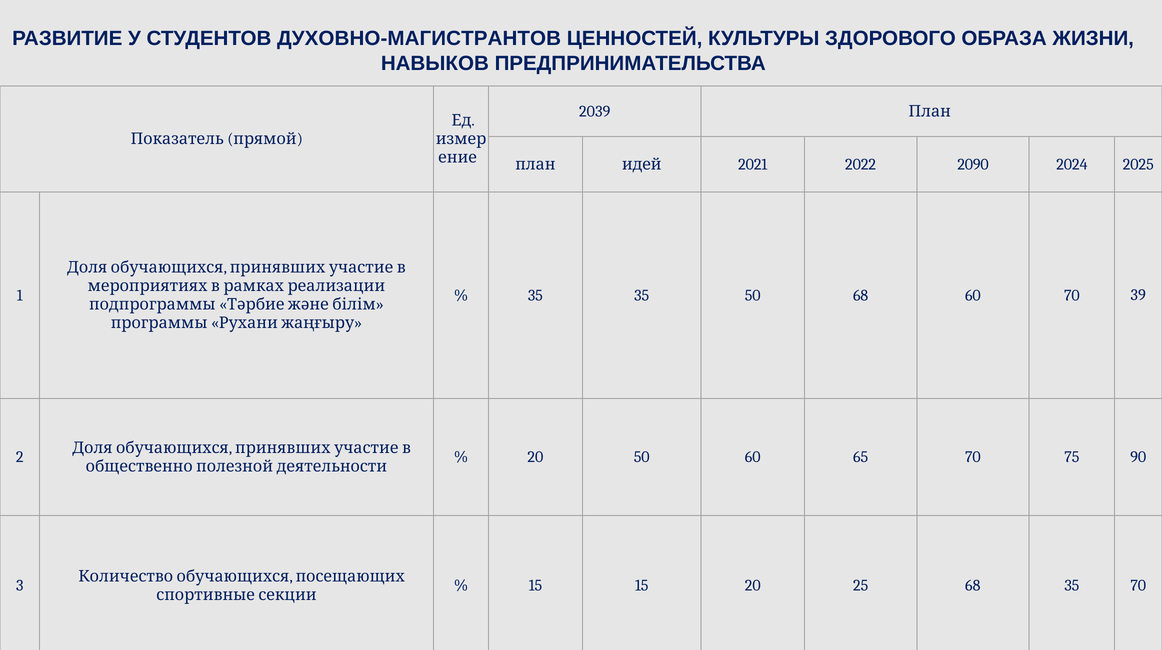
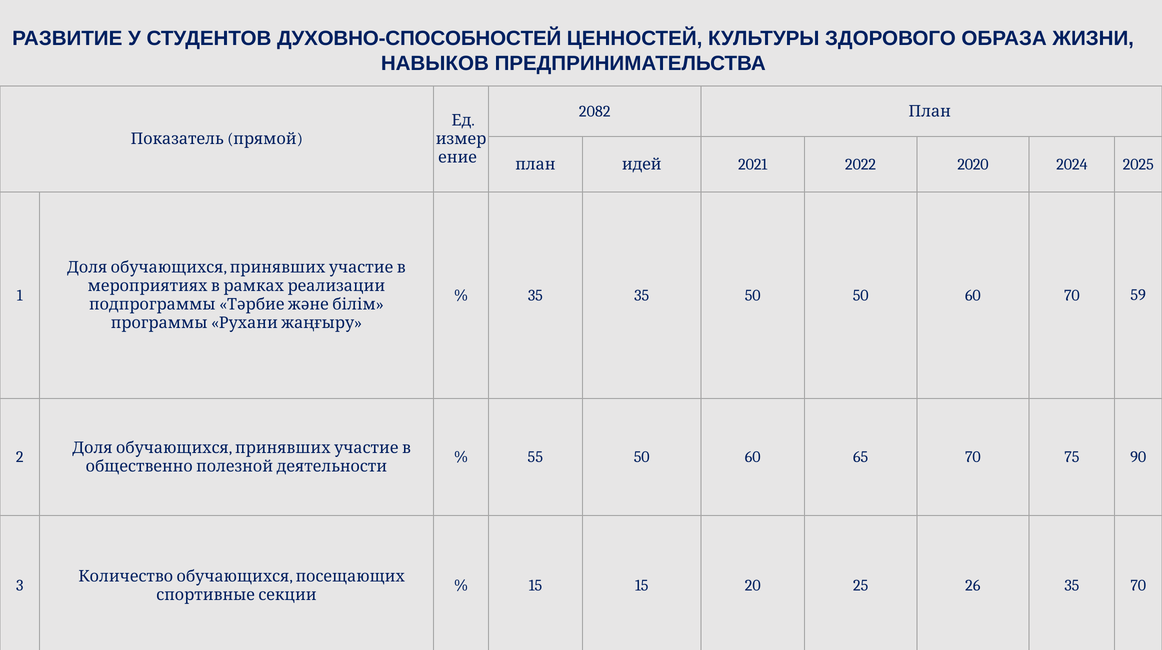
ДУХОВНО-МАГИСТРАНТОВ: ДУХОВНО-МАГИСТРАНТОВ -> ДУХОВНО-СПОСОБНОСТЕЙ
2039: 2039 -> 2082
2090: 2090 -> 2020
50 68: 68 -> 50
39: 39 -> 59
20 at (535, 457): 20 -> 55
25 68: 68 -> 26
